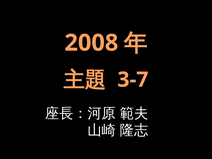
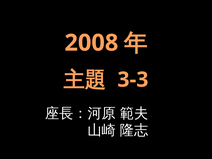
3-7: 3-7 -> 3-3
